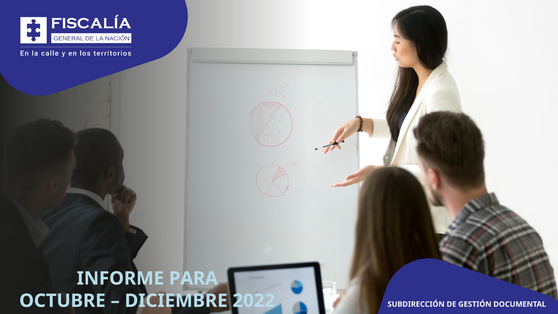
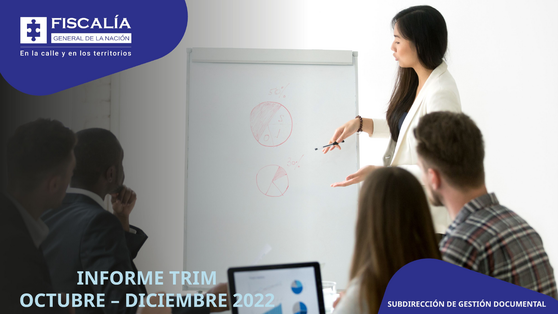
PARA: PARA -> TRIM
